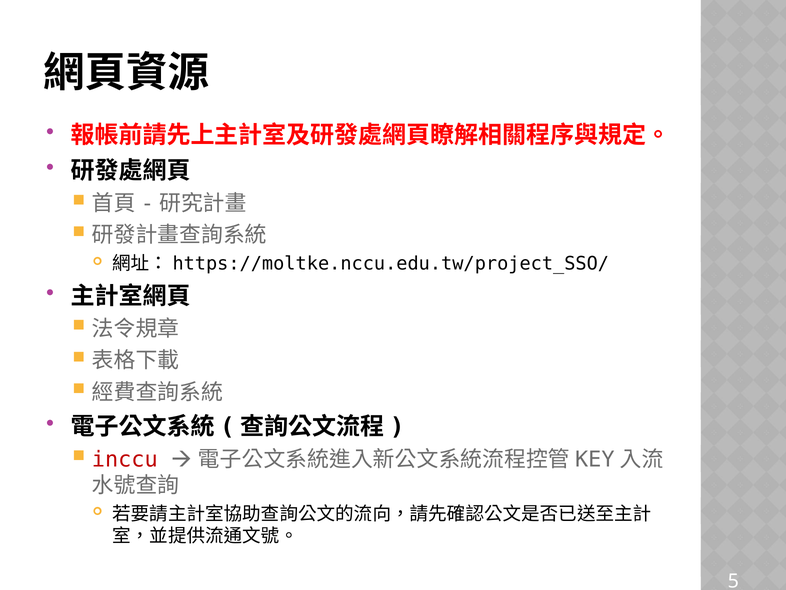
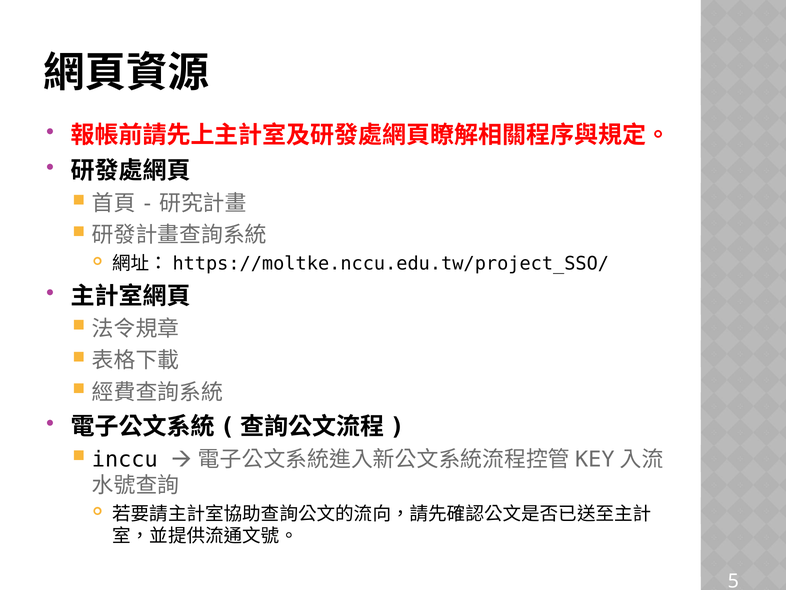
inccu colour: red -> black
